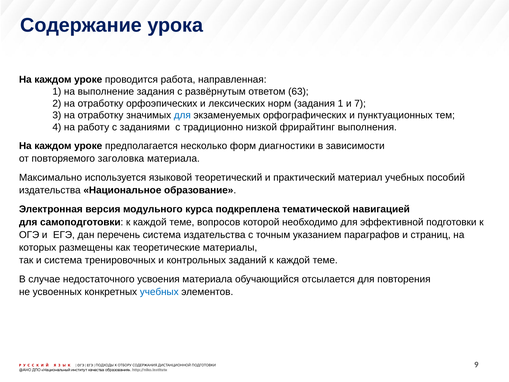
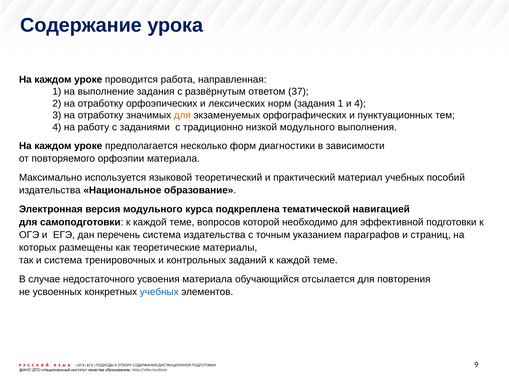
63: 63 -> 37
и 7: 7 -> 4
для at (182, 115) colour: blue -> orange
низкой фрирайтинг: фрирайтинг -> модульного
заголовка: заголовка -> орфоэпии
